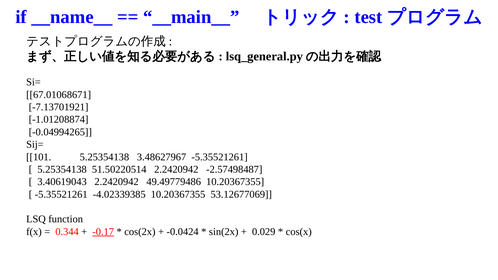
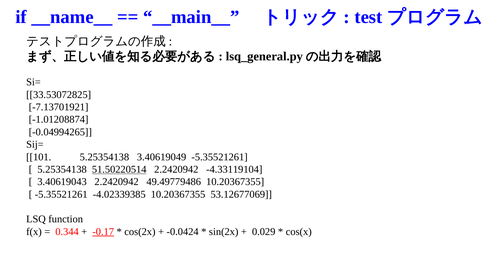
67.01068671: 67.01068671 -> 33.53072825
3.48627967: 3.48627967 -> 3.40619049
51.50220514 underline: none -> present
-2.57498487: -2.57498487 -> -4.33119104
